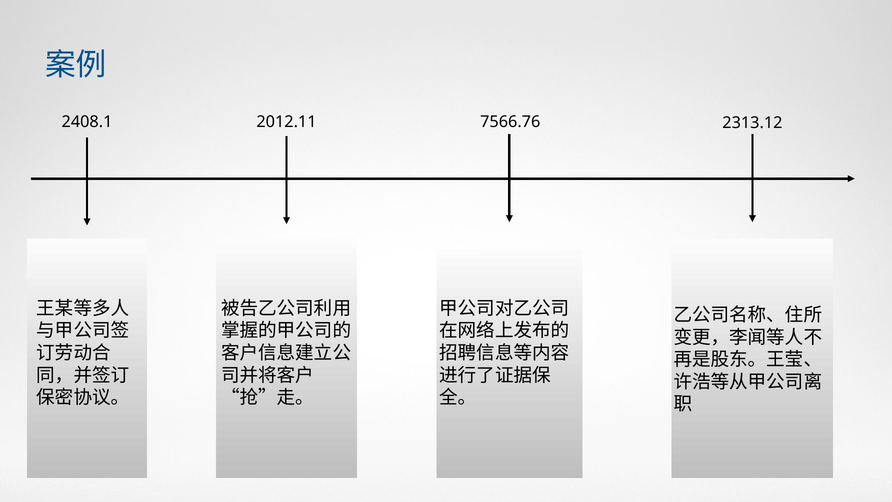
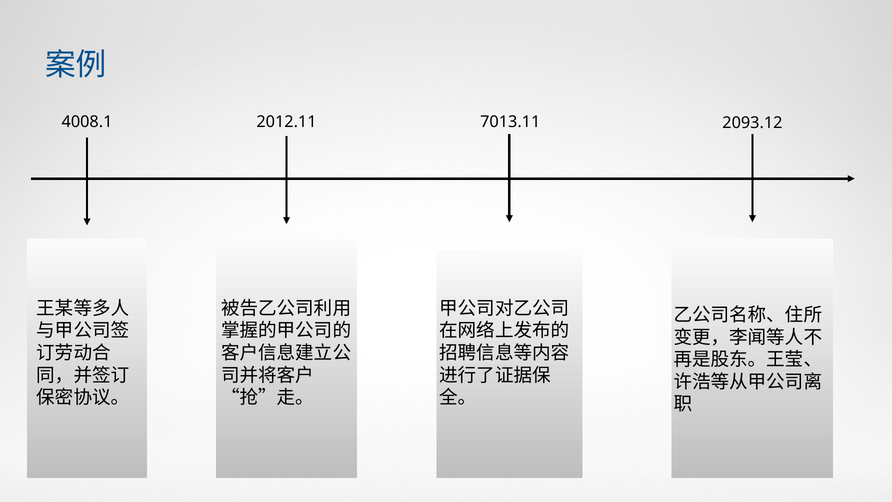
2408.1: 2408.1 -> 4008.1
7566.76: 7566.76 -> 7013.11
2313.12: 2313.12 -> 2093.12
